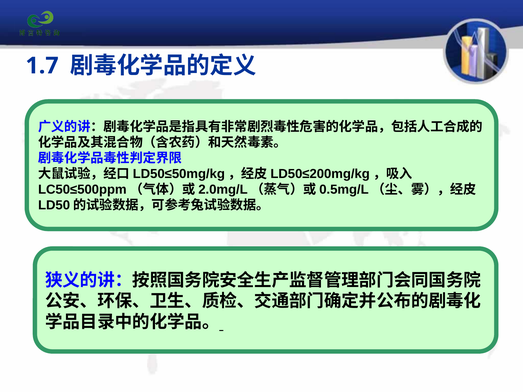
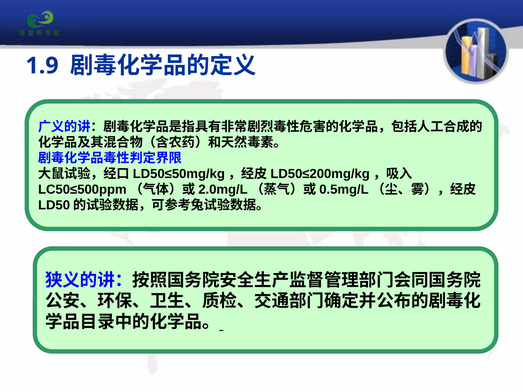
1.7: 1.7 -> 1.9
